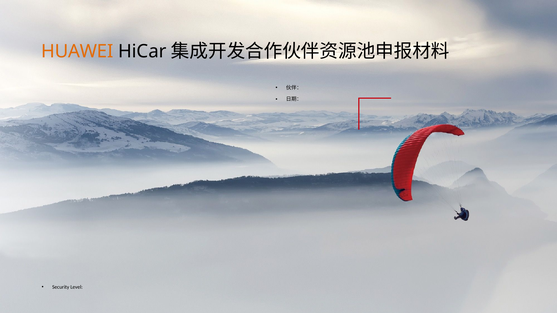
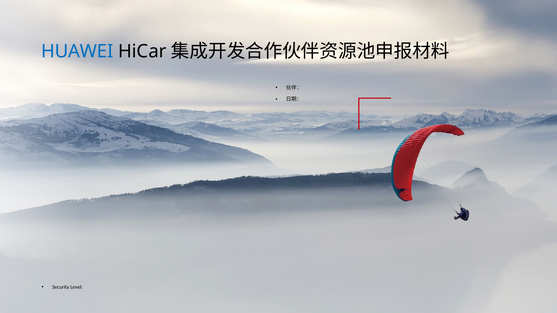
HUAWEI colour: orange -> blue
